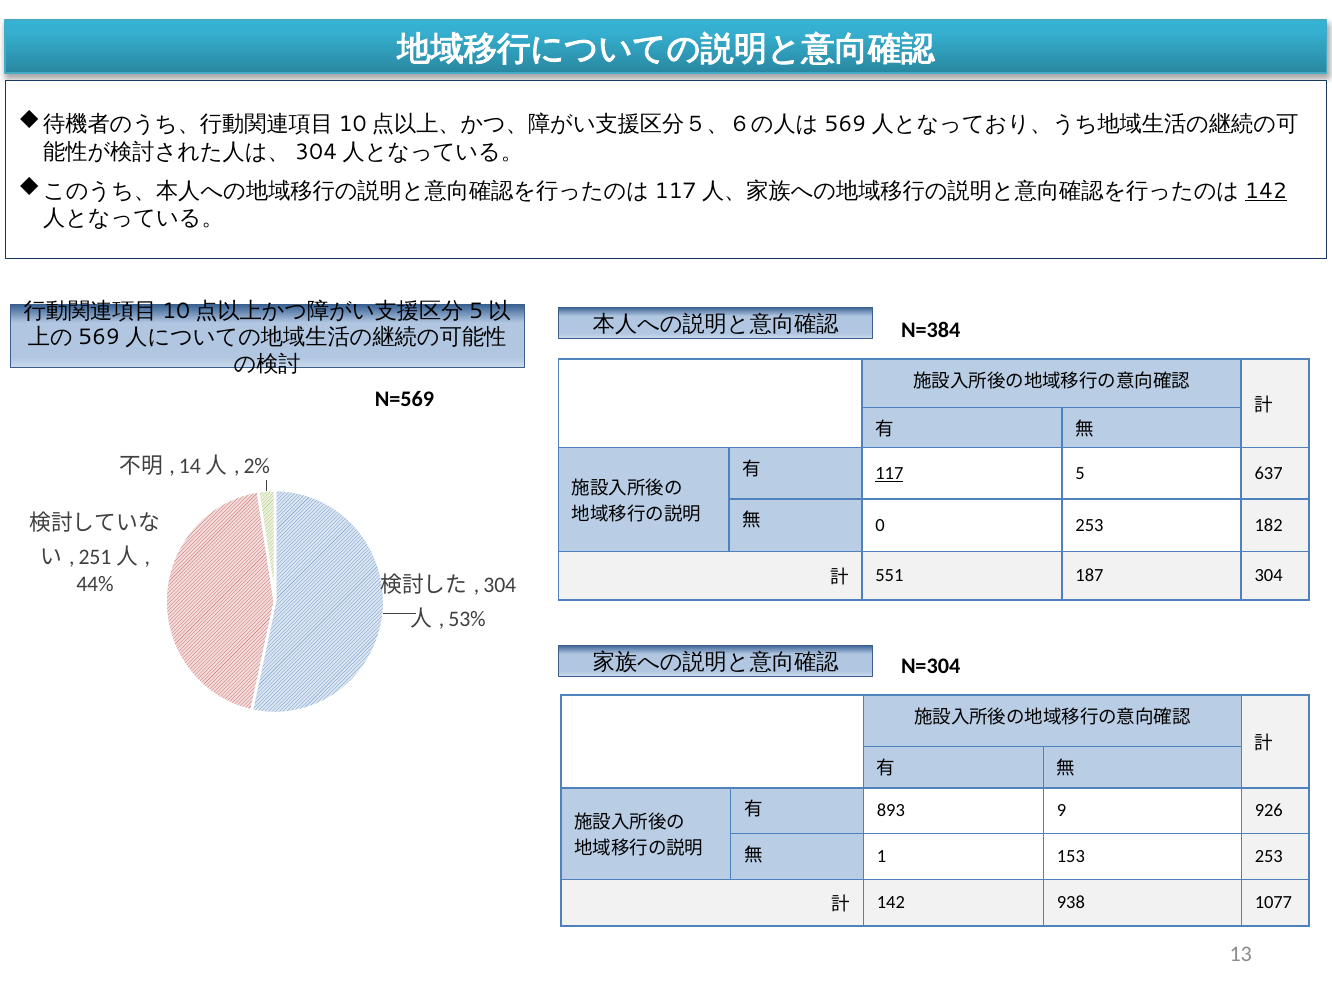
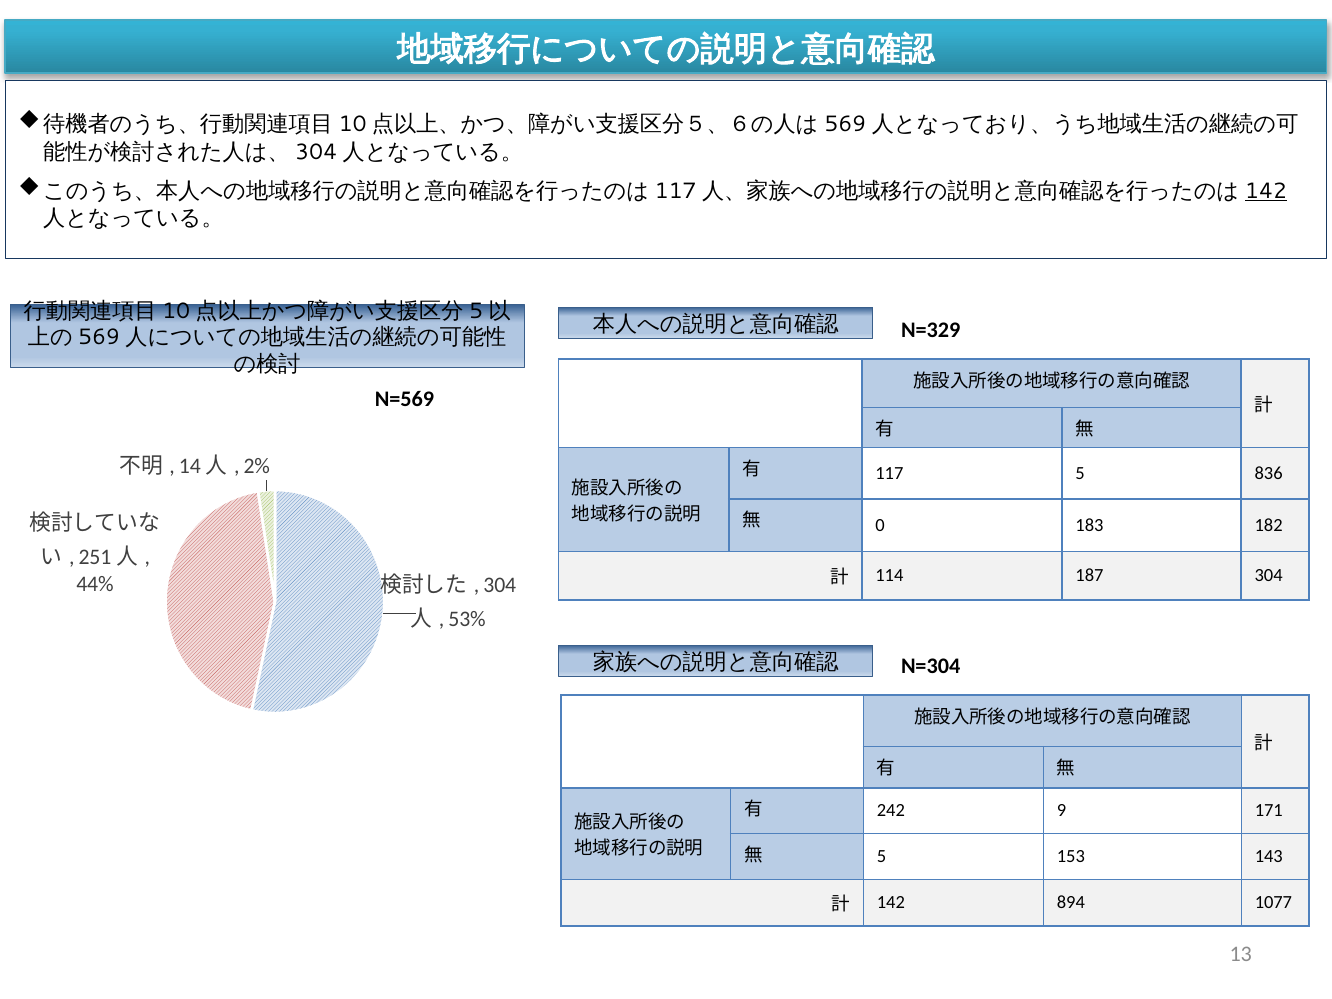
N=384: N=384 -> N=329
117 underline: present -> none
637: 637 -> 836
0 253: 253 -> 183
551: 551 -> 114
893: 893 -> 242
926: 926 -> 171
1 at (881, 857): 1 -> 5
153 253: 253 -> 143
938: 938 -> 894
